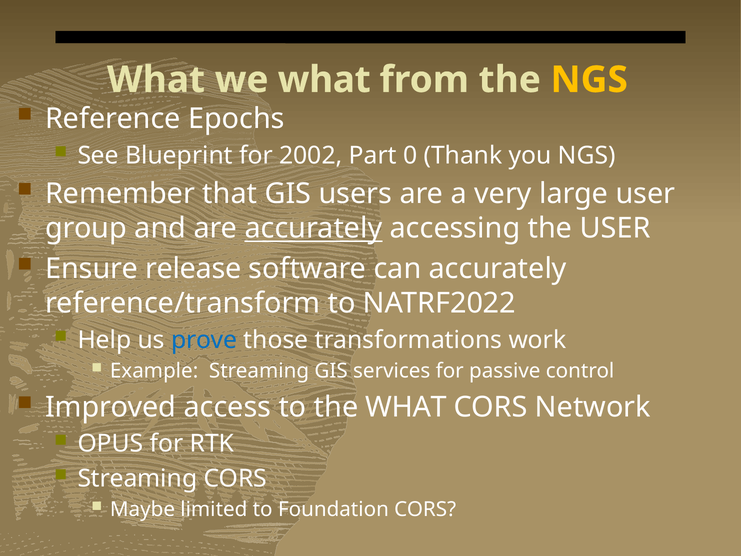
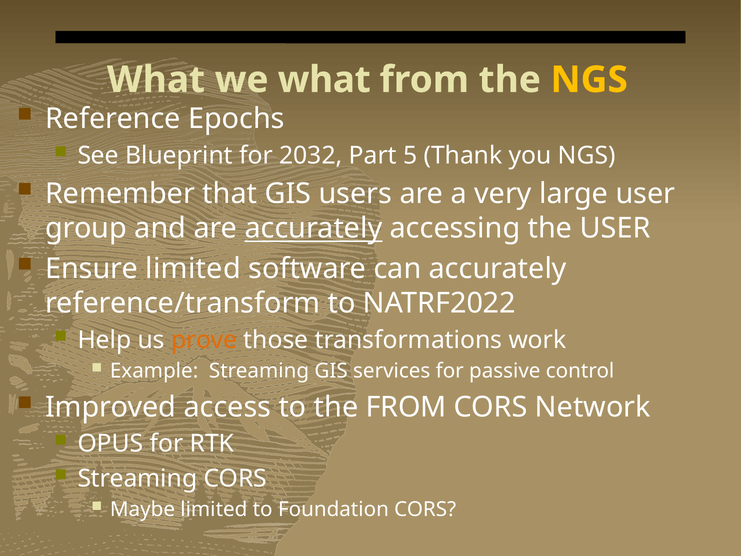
2002: 2002 -> 2032
0: 0 -> 5
Ensure release: release -> limited
prove colour: blue -> orange
the WHAT: WHAT -> FROM
